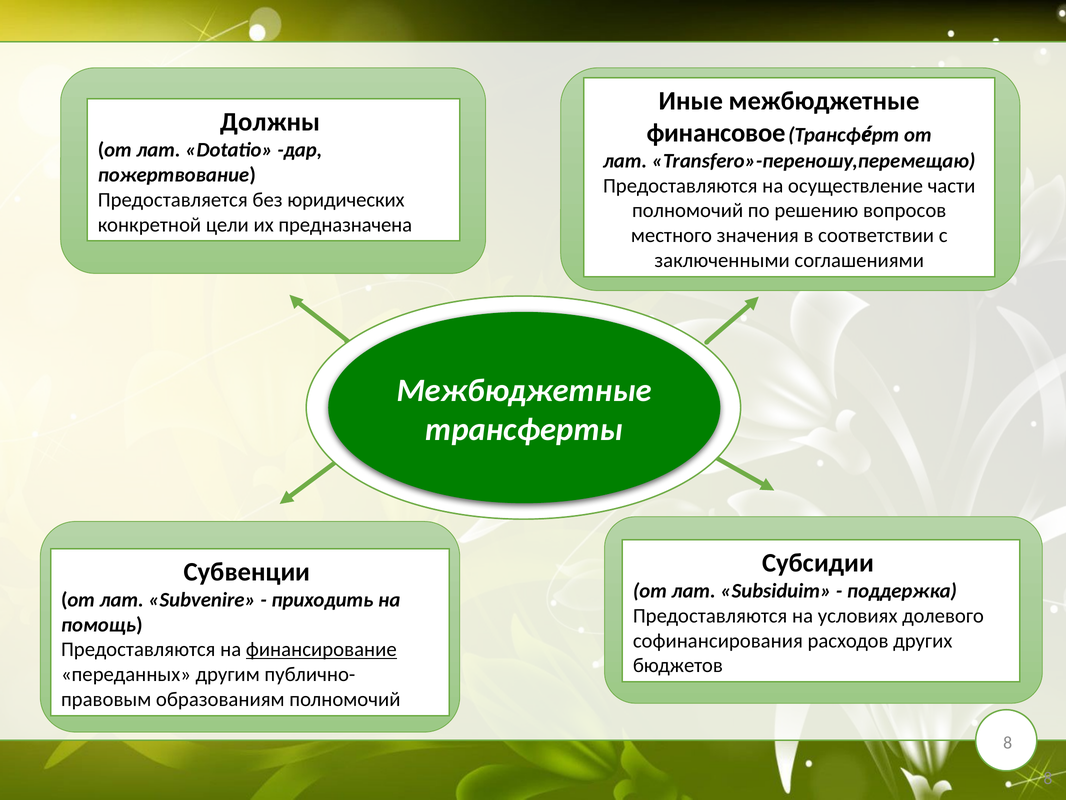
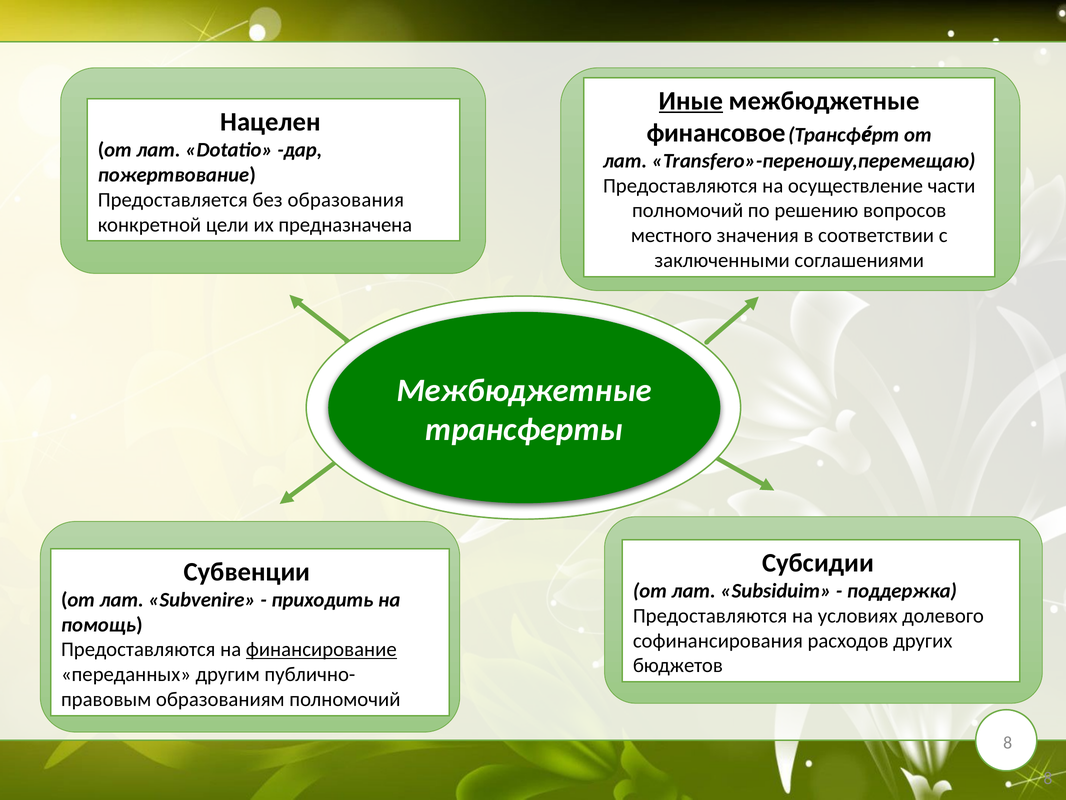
Иные underline: none -> present
Должны: Должны -> Нацелен
юридических: юридических -> образования
